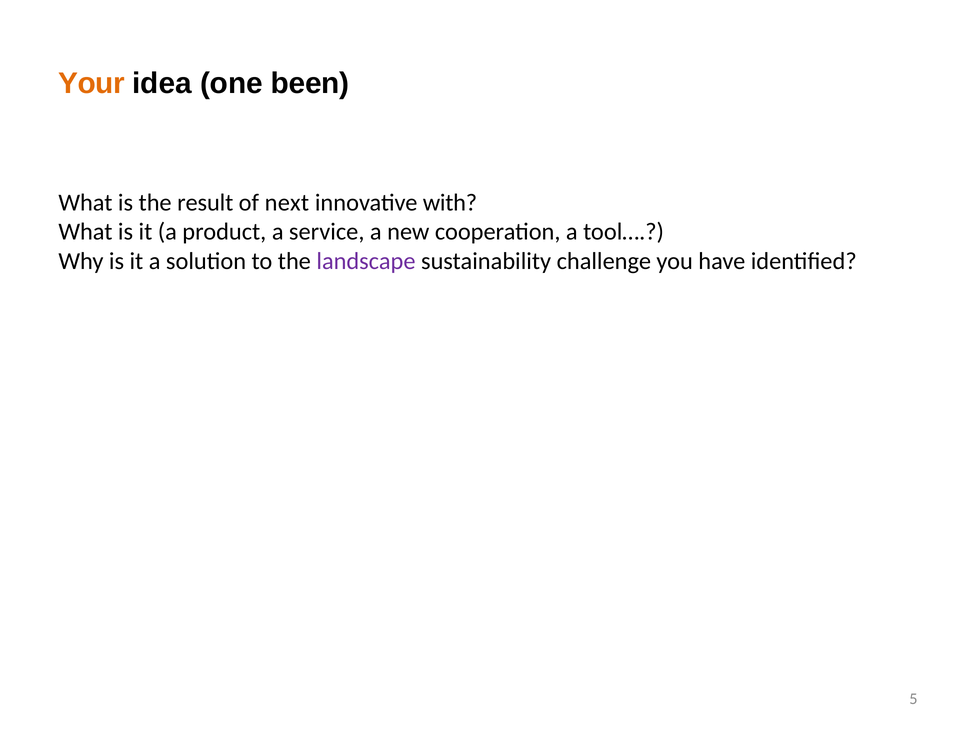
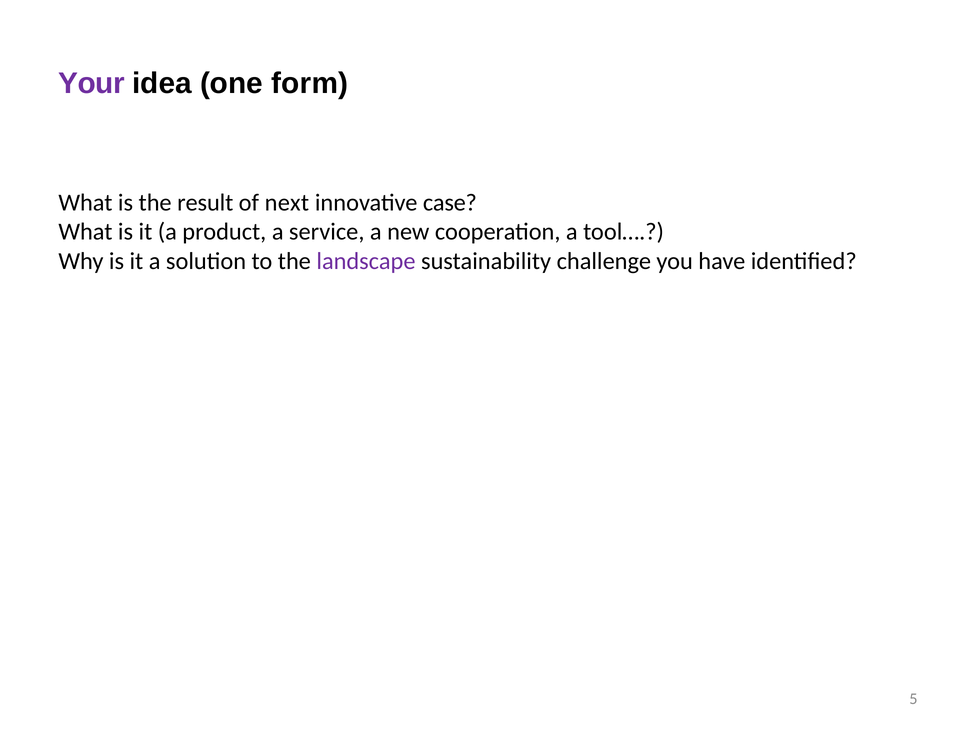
Your colour: orange -> purple
been: been -> form
with: with -> case
